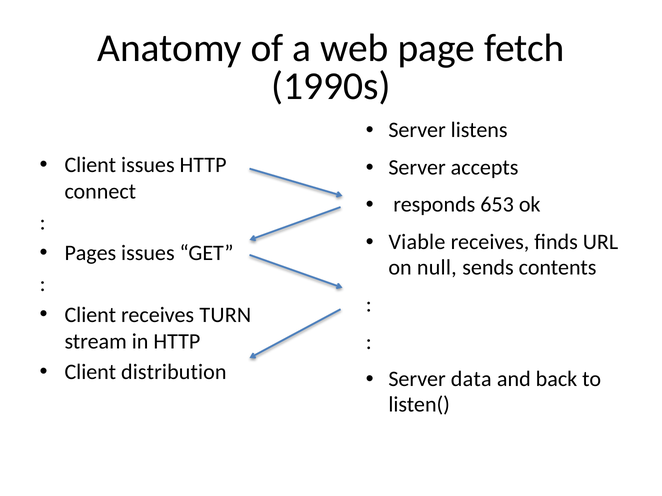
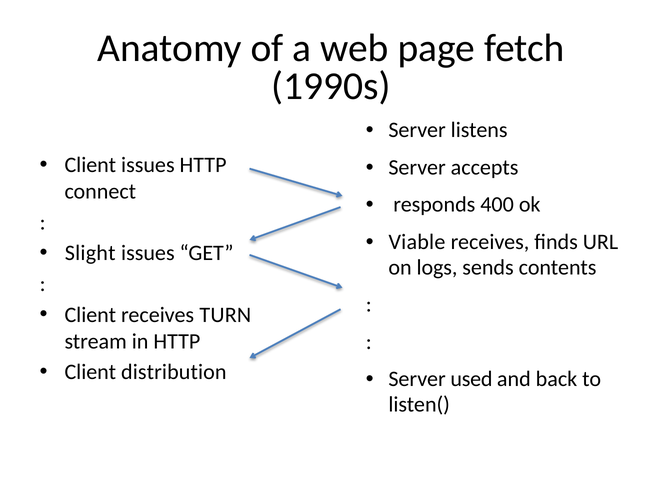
653: 653 -> 400
Pages: Pages -> Slight
null: null -> logs
data: data -> used
